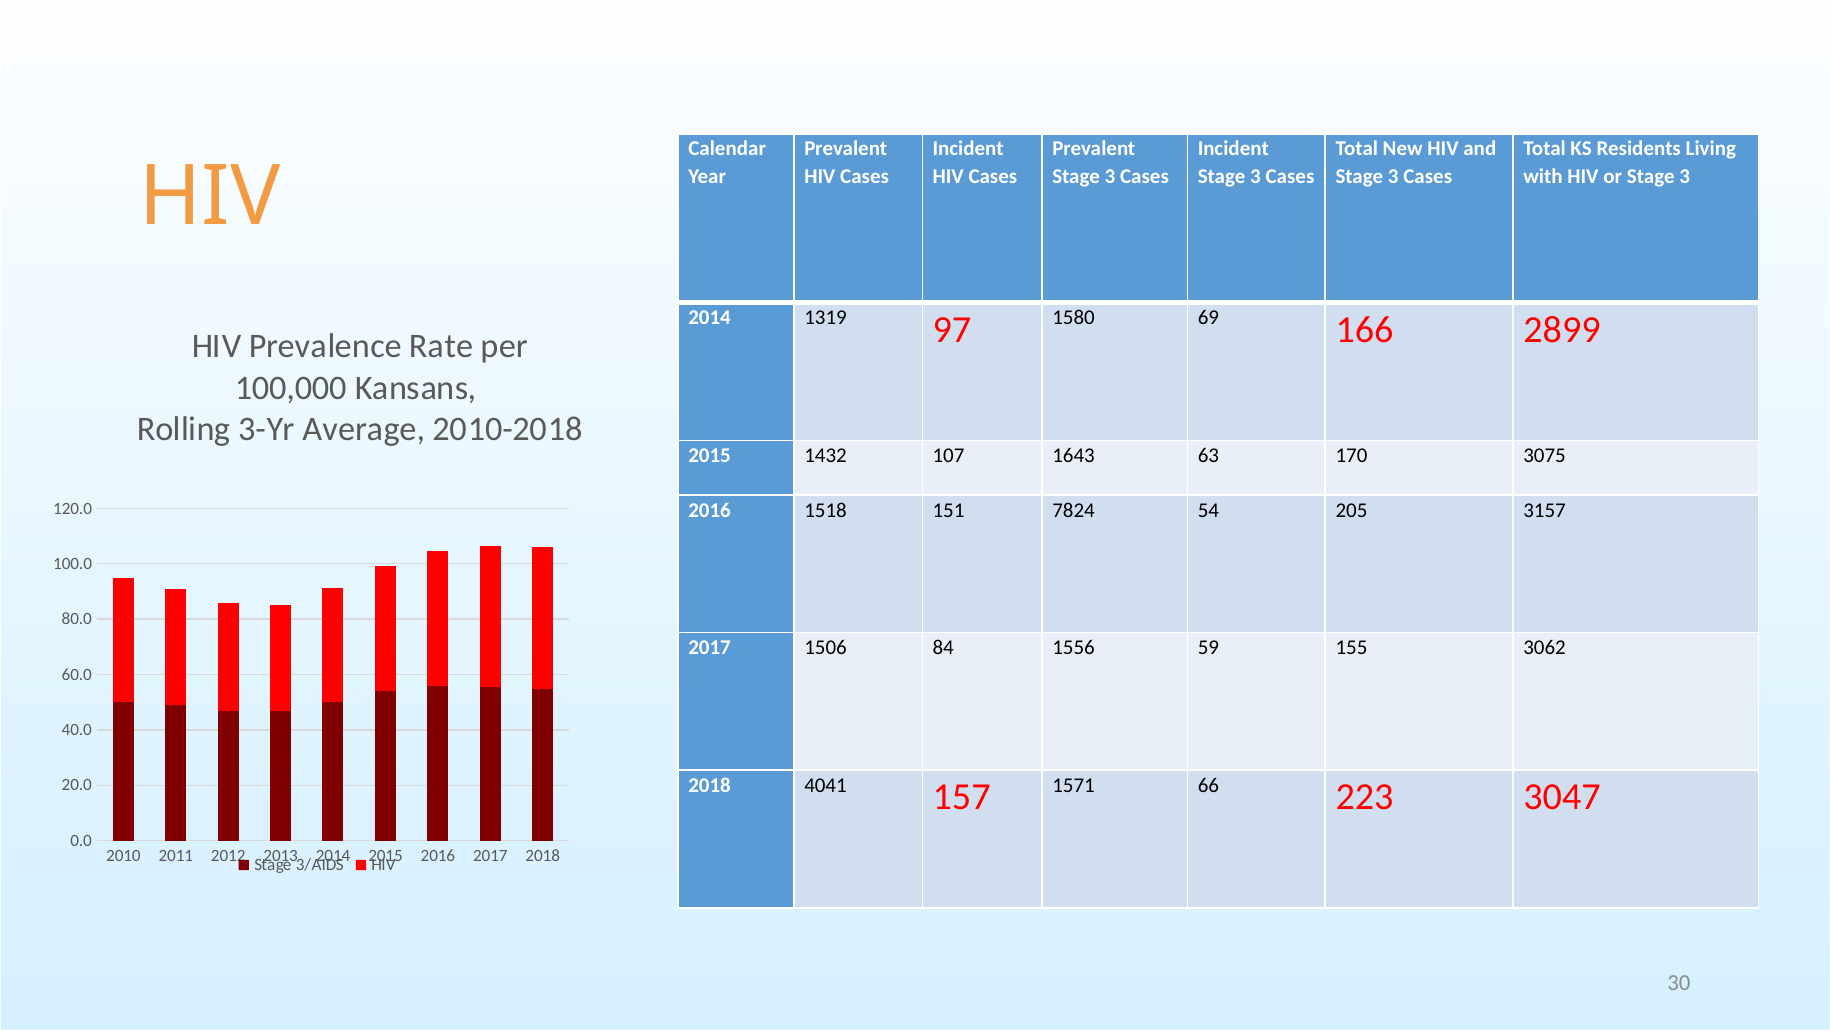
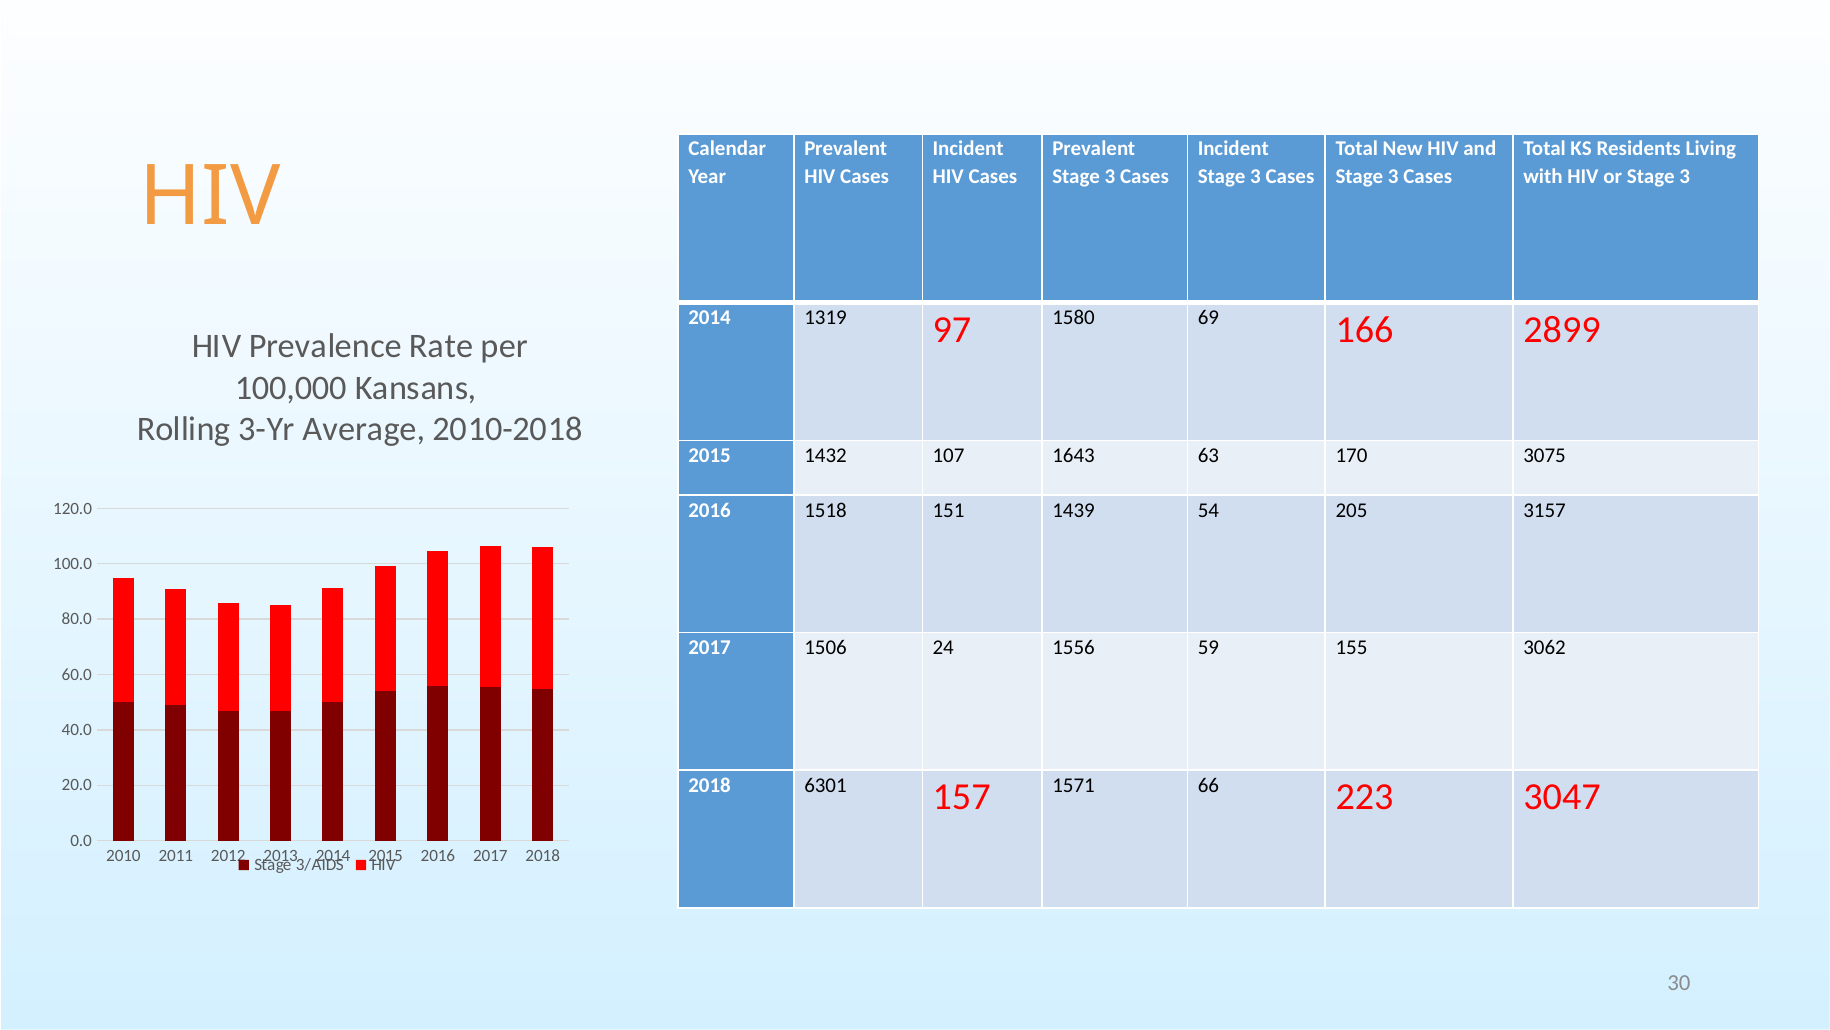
7824: 7824 -> 1439
84: 84 -> 24
4041: 4041 -> 6301
